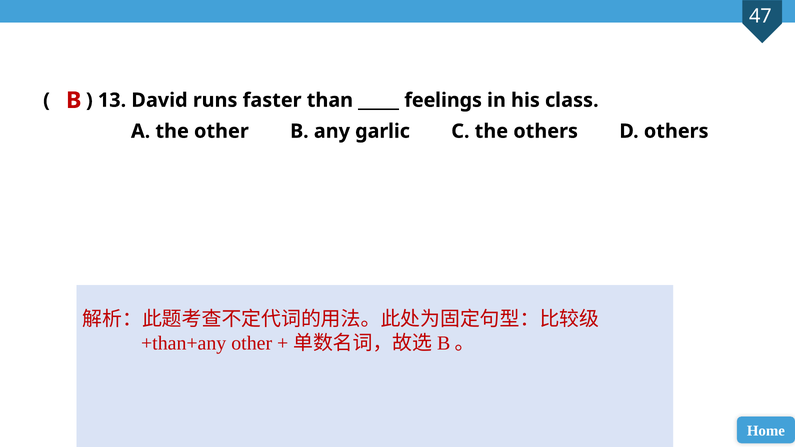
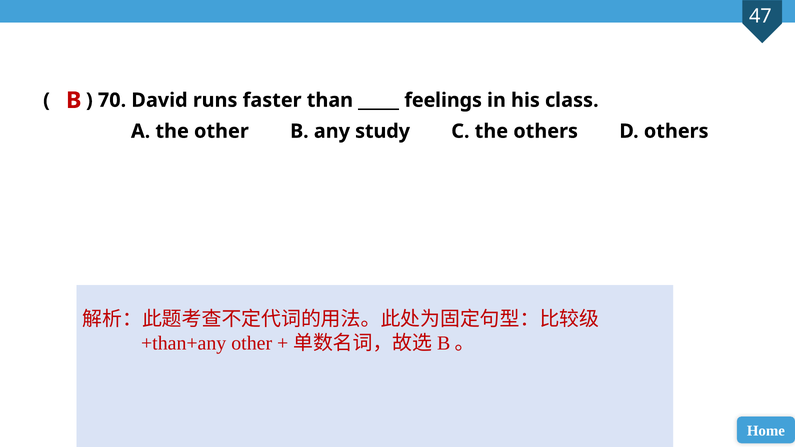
13: 13 -> 70
garlic: garlic -> study
